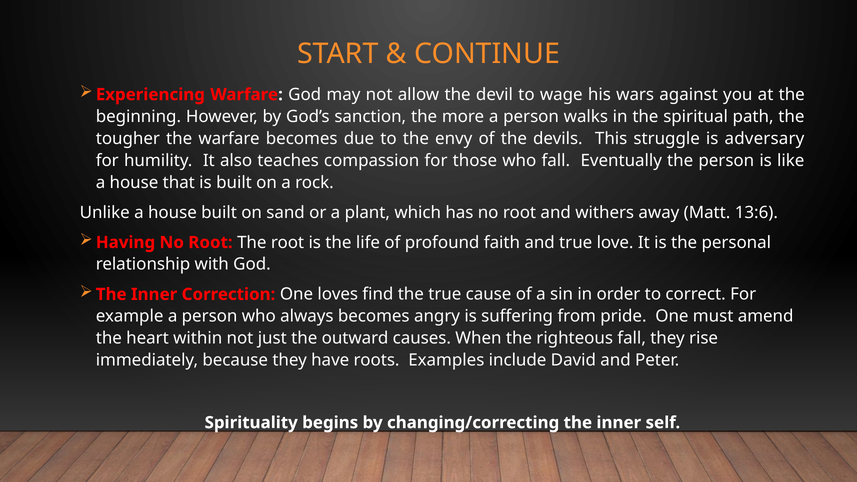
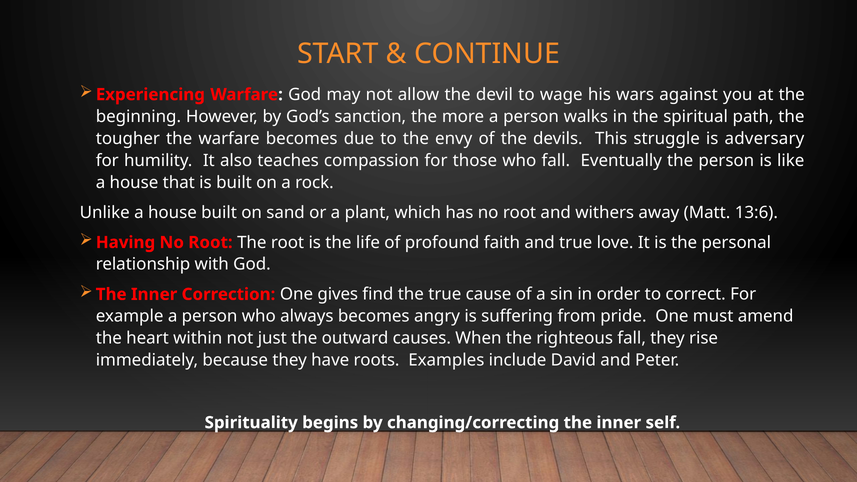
loves: loves -> gives
